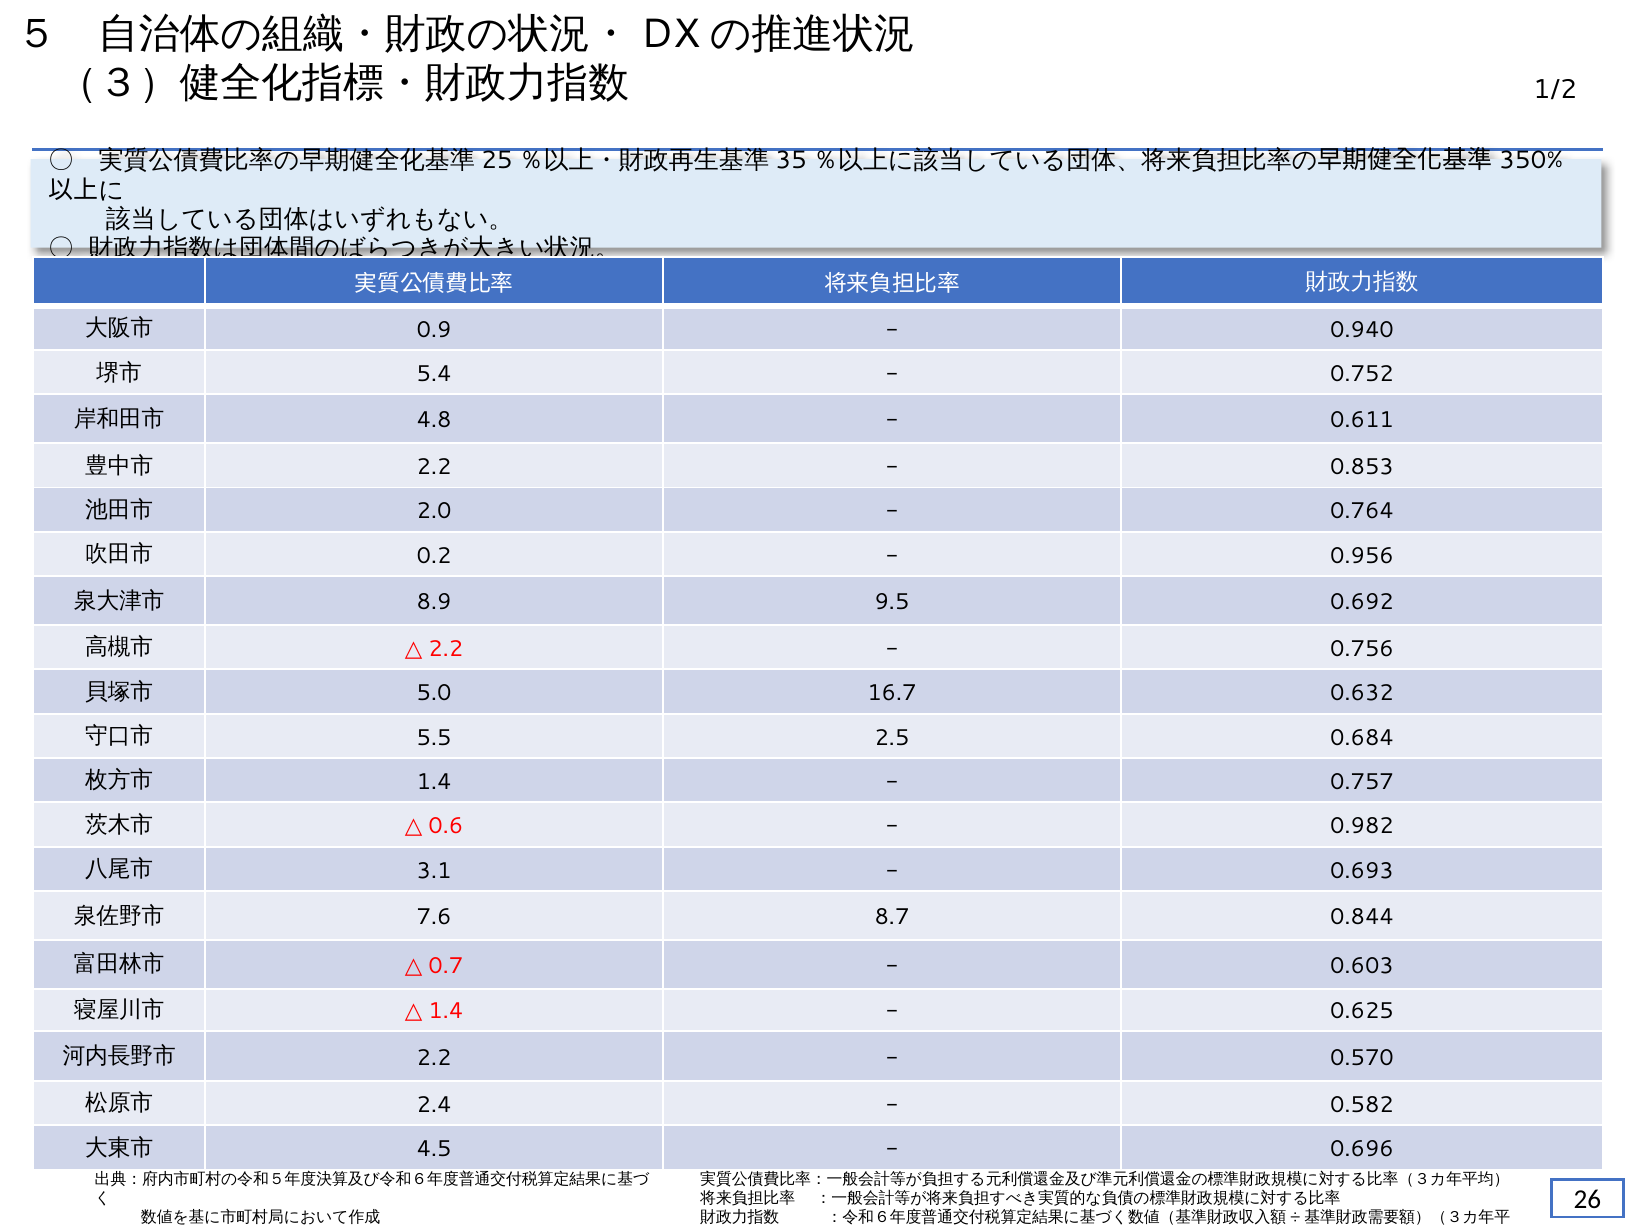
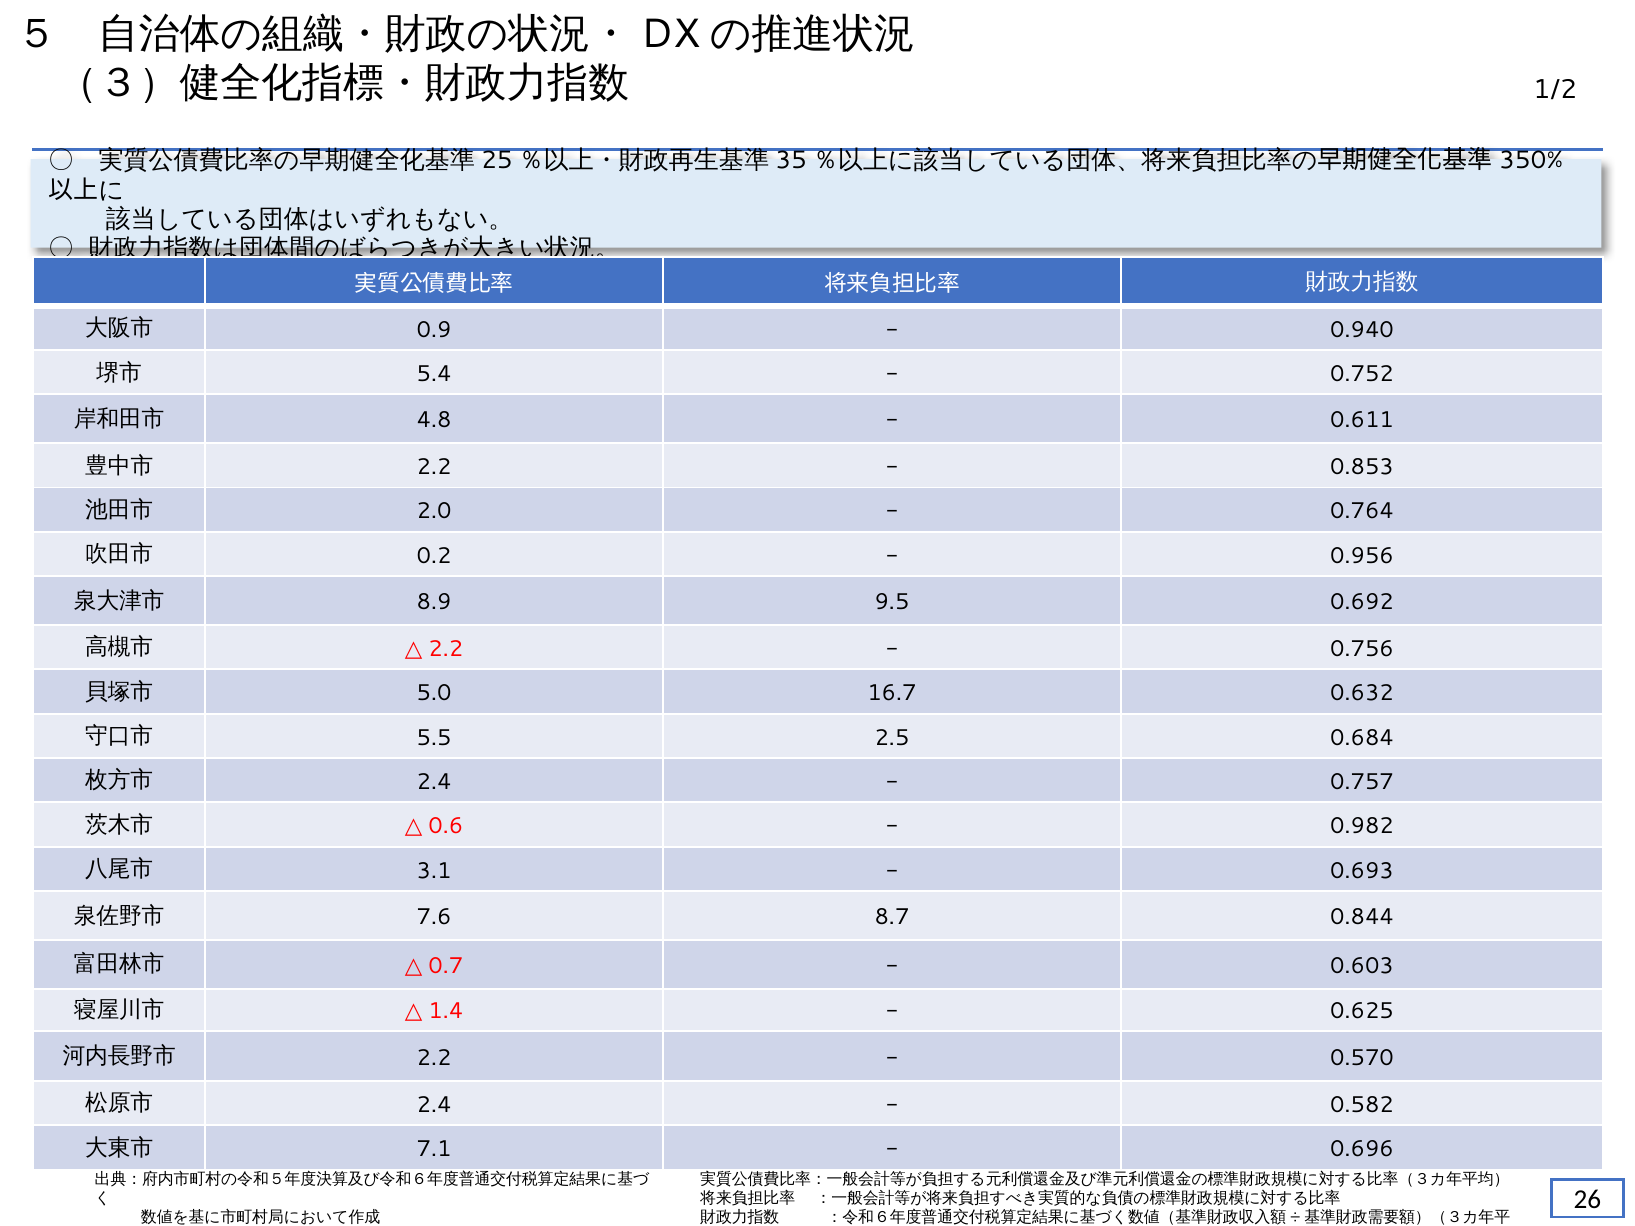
1.4 at (434, 782): 1.4 -> 2.4
4.5: 4.5 -> 7.1
